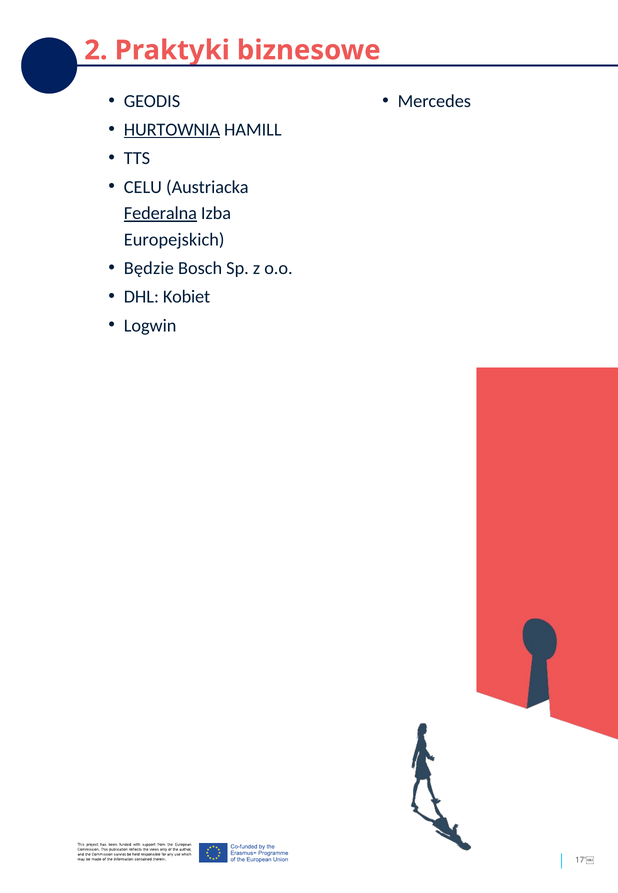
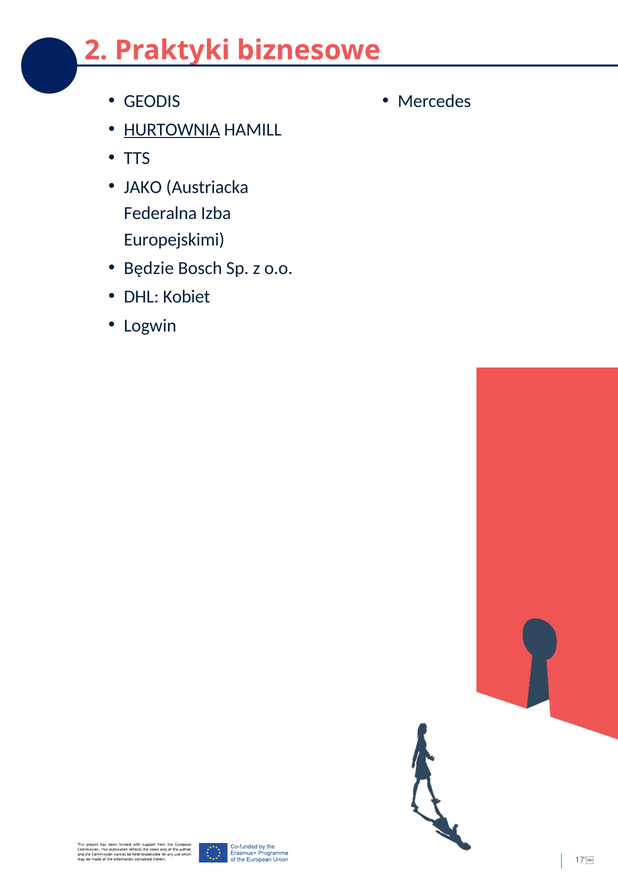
CELU: CELU -> JAKO
Federalna underline: present -> none
Europejskich: Europejskich -> Europejskimi
